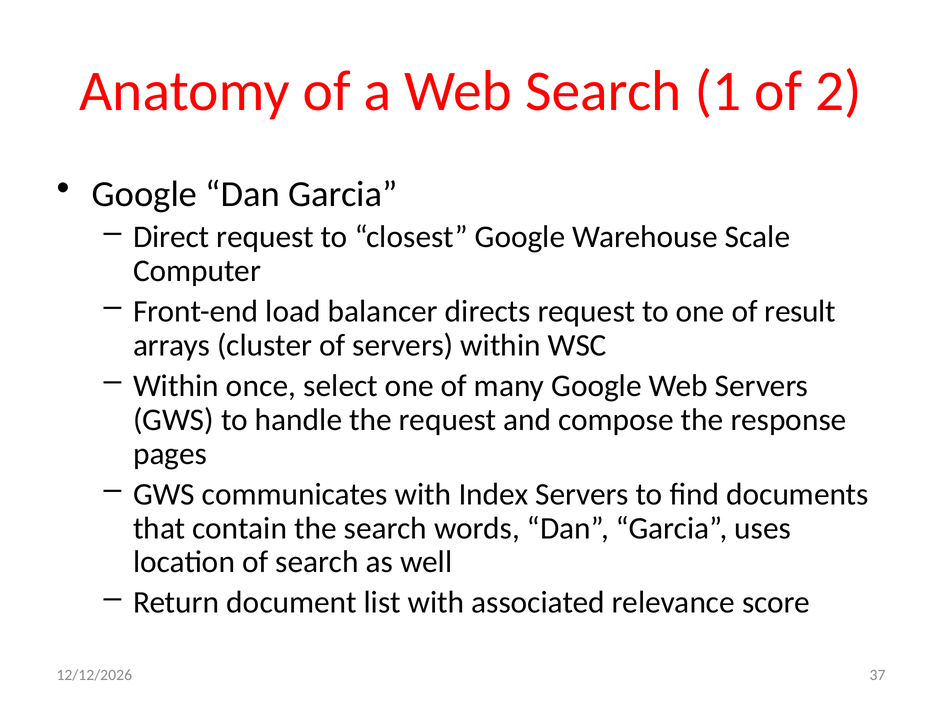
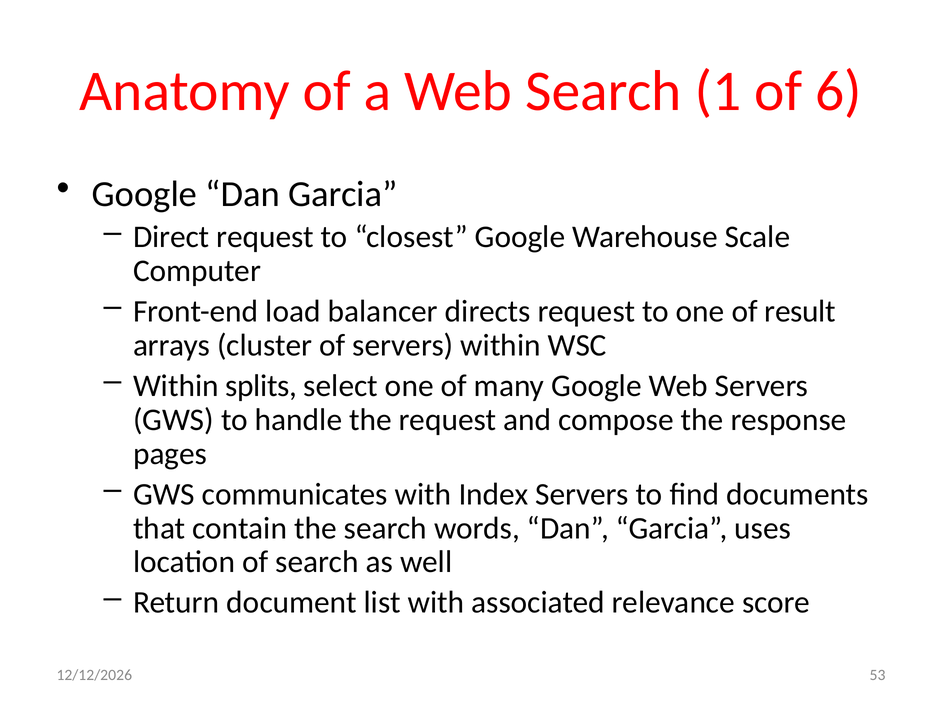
2: 2 -> 6
once: once -> splits
37: 37 -> 53
